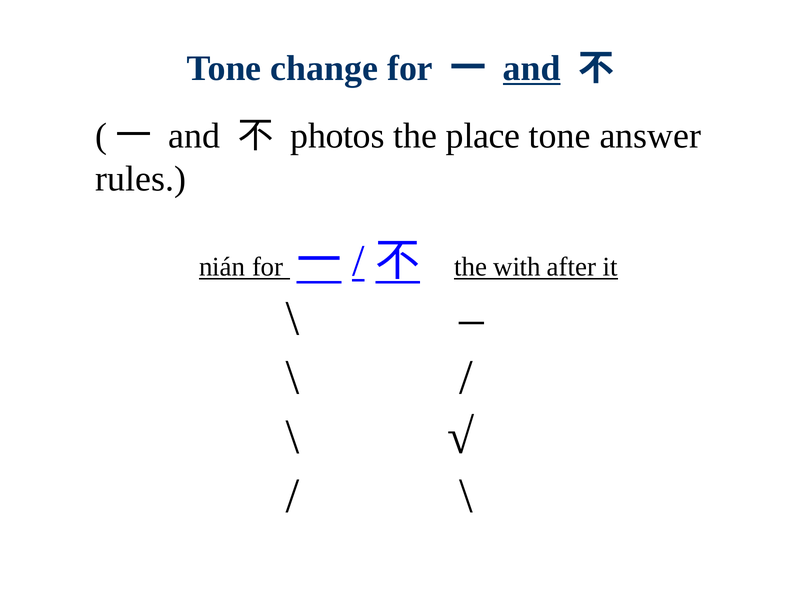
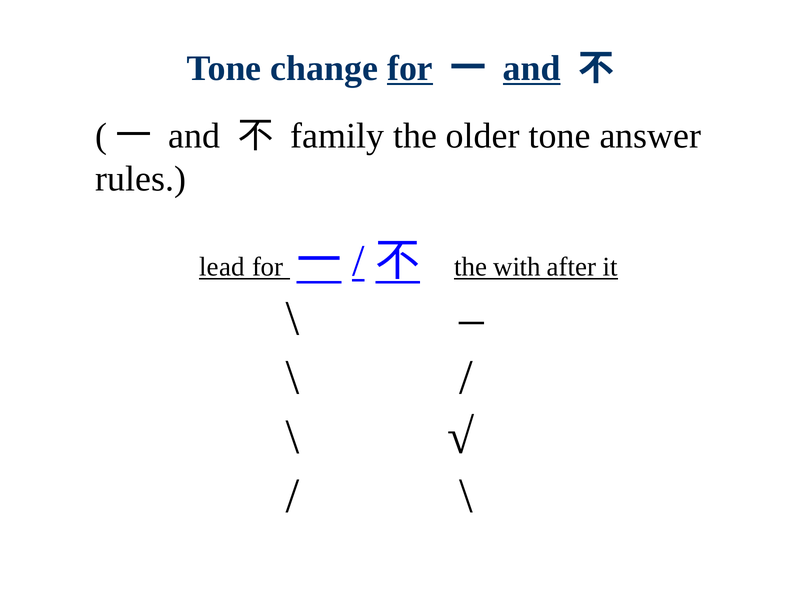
for at (410, 69) underline: none -> present
photos: photos -> family
place: place -> older
nián: nián -> lead
